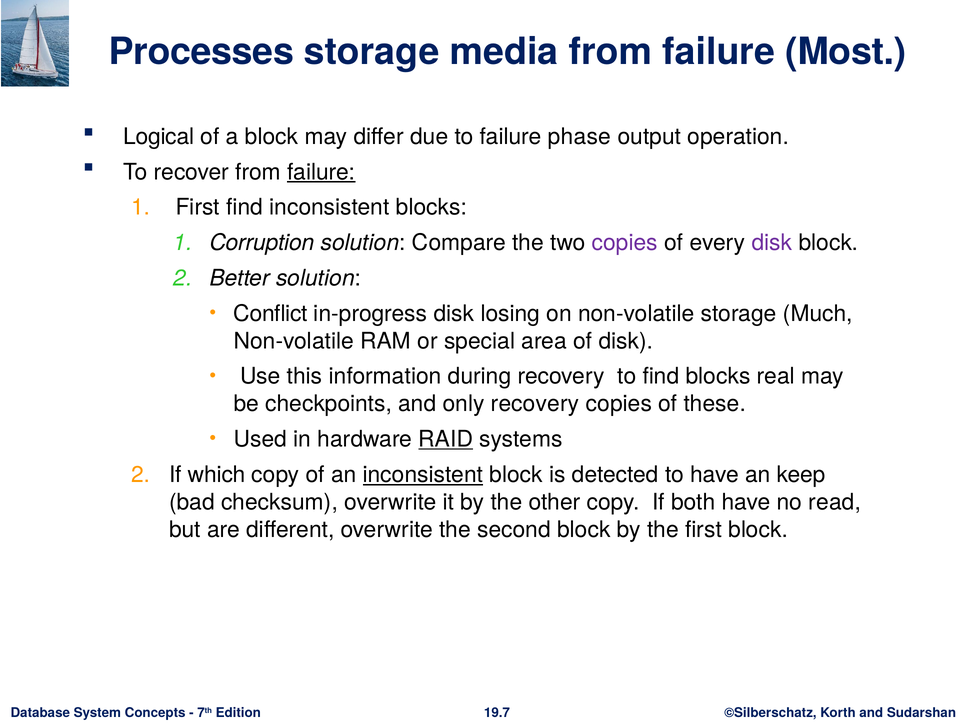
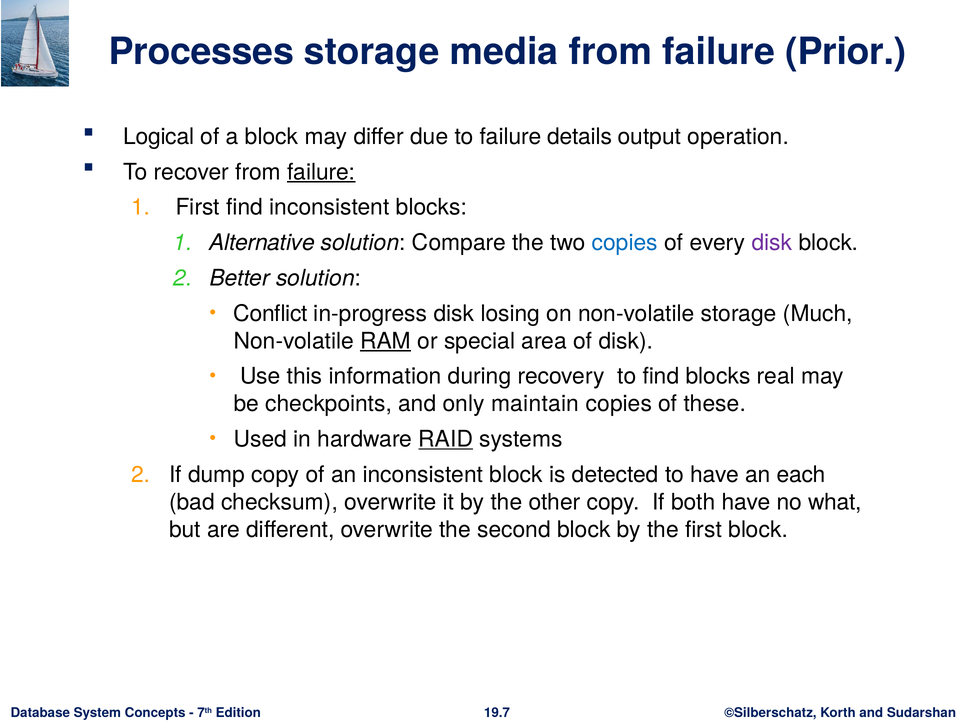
Most: Most -> Prior
phase: phase -> details
Corruption: Corruption -> Alternative
copies at (625, 243) colour: purple -> blue
RAM underline: none -> present
only recovery: recovery -> maintain
which: which -> dump
inconsistent at (423, 475) underline: present -> none
keep: keep -> each
read: read -> what
